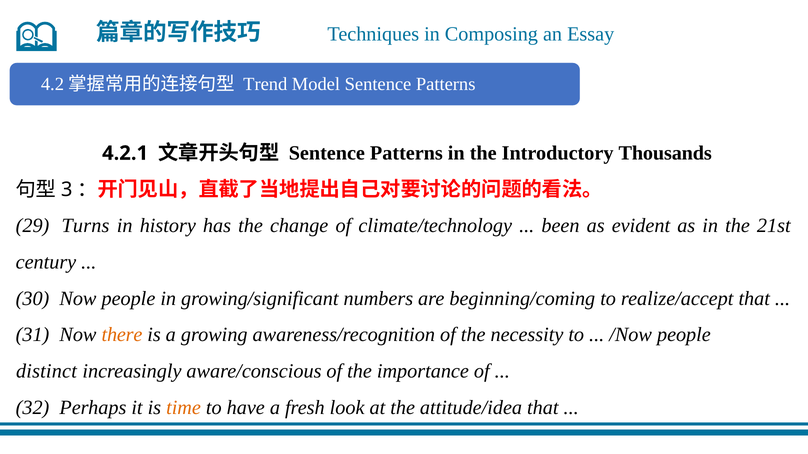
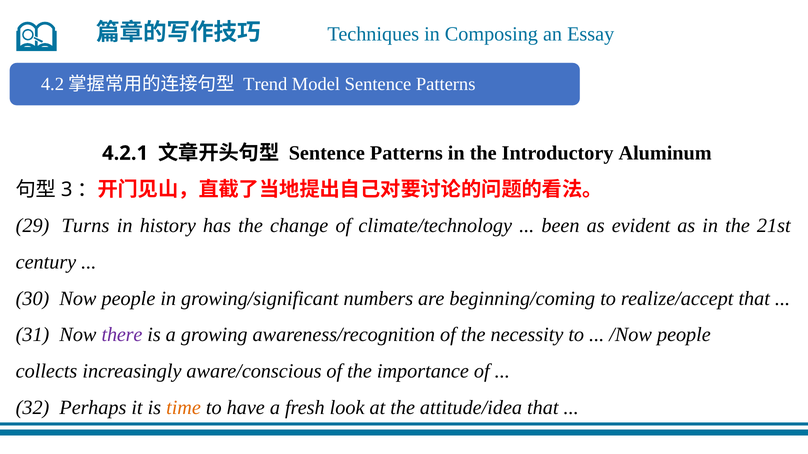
Thousands: Thousands -> Aluminum
there colour: orange -> purple
distinct: distinct -> collects
